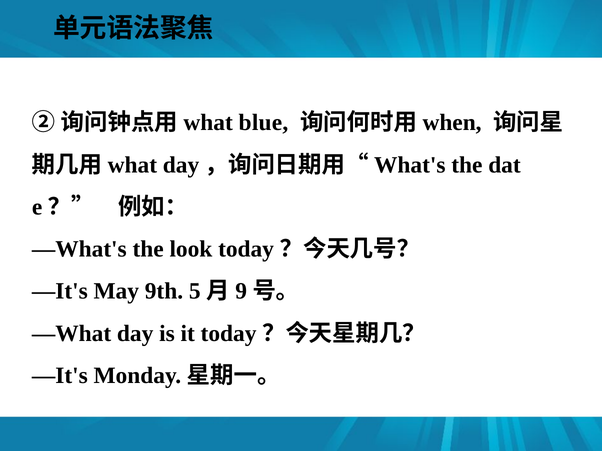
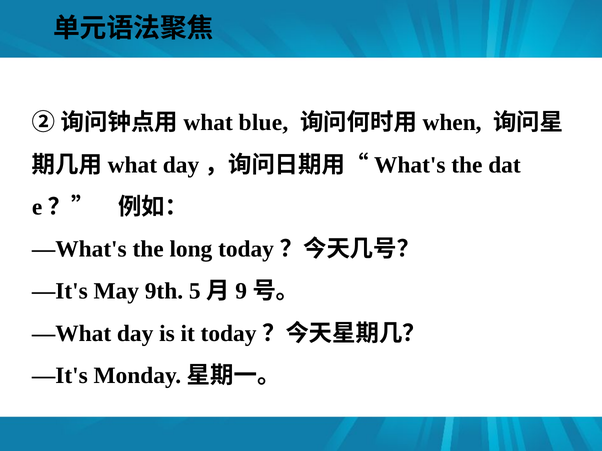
look: look -> long
